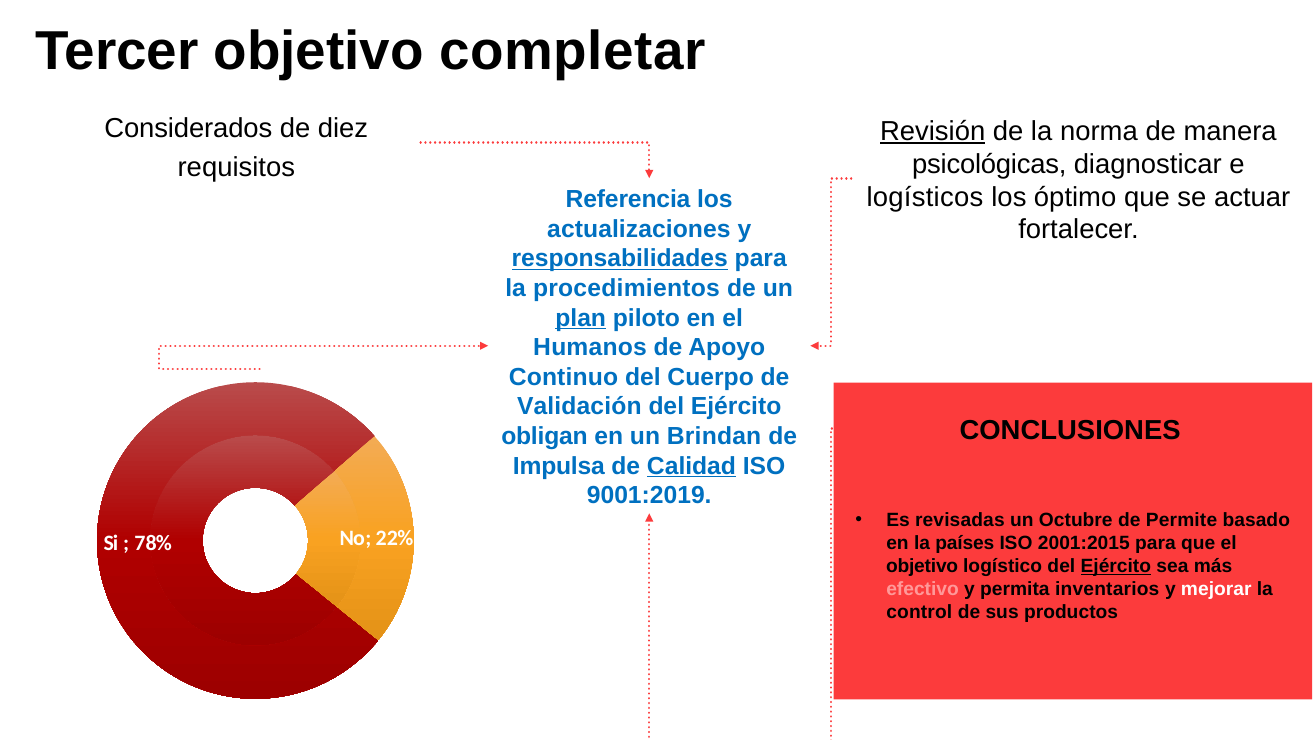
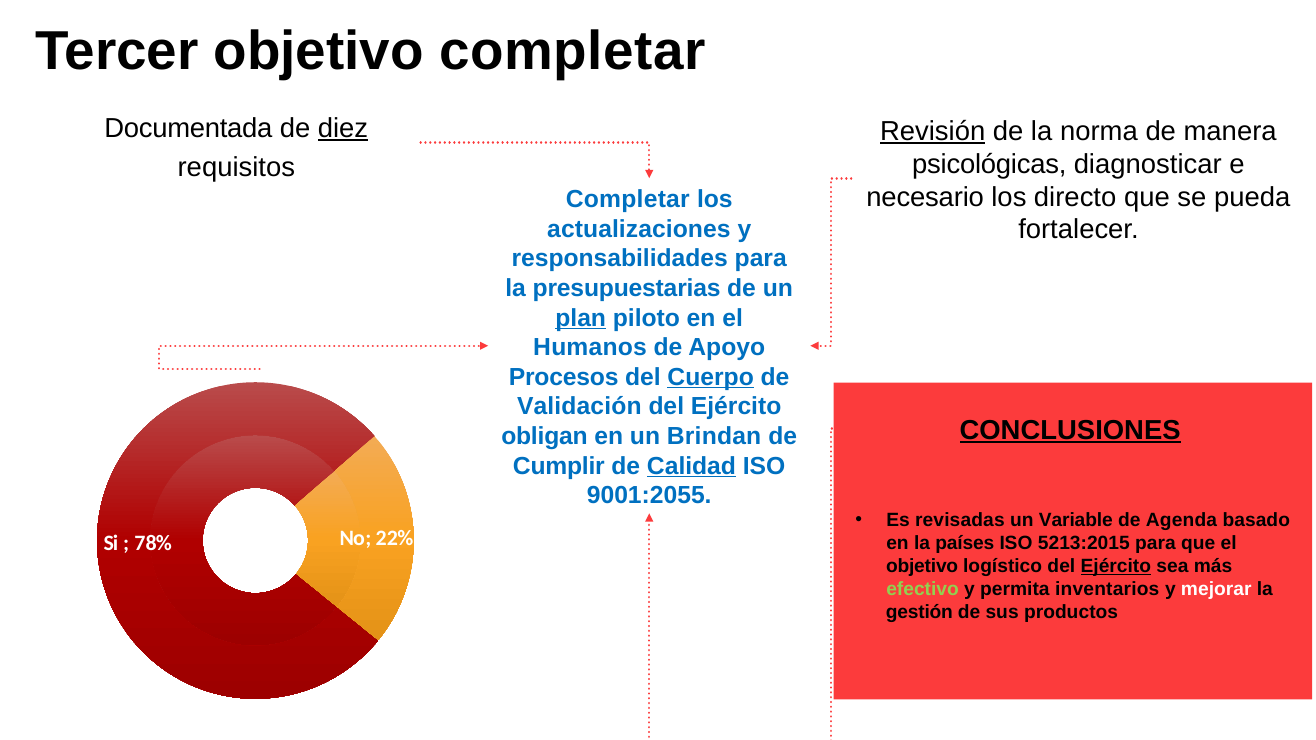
Considerados: Considerados -> Documentada
diez underline: none -> present
logísticos: logísticos -> necesario
óptimo: óptimo -> directo
actuar: actuar -> pueda
Referencia at (628, 200): Referencia -> Completar
responsabilidades underline: present -> none
procedimientos: procedimientos -> presupuestarias
Continuo: Continuo -> Procesos
Cuerpo underline: none -> present
CONCLUSIONES underline: none -> present
Impulsa: Impulsa -> Cumplir
9001:2019: 9001:2019 -> 9001:2055
Octubre: Octubre -> Variable
Permite: Permite -> Agenda
2001:2015: 2001:2015 -> 5213:2015
efectivo colour: pink -> light green
control: control -> gestión
